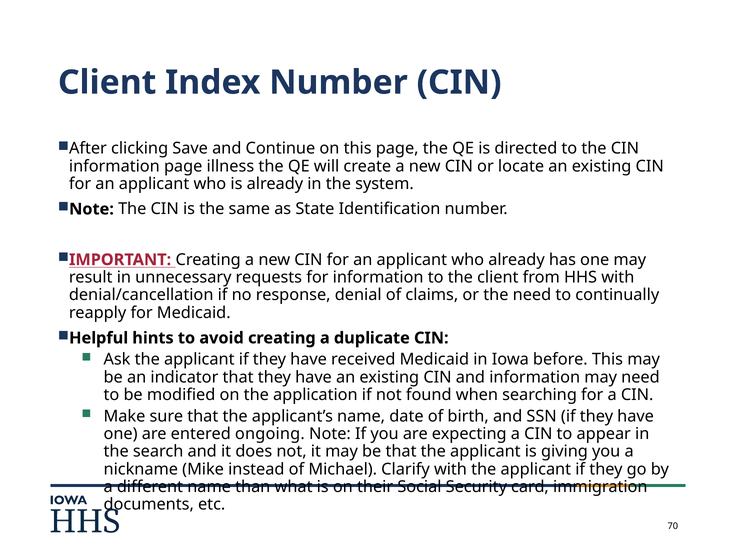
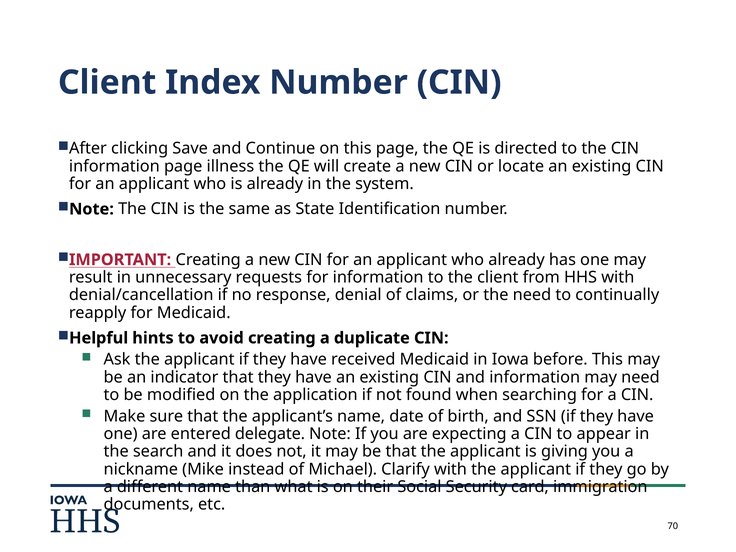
ongoing: ongoing -> delegate
